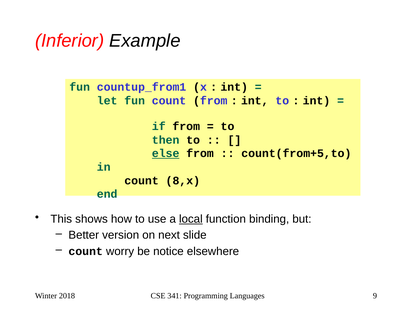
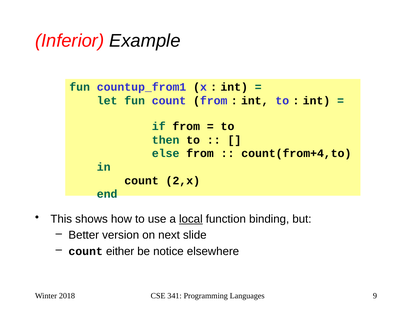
else underline: present -> none
count(from+5,to: count(from+5,to -> count(from+4,to
8,x: 8,x -> 2,x
worry: worry -> either
